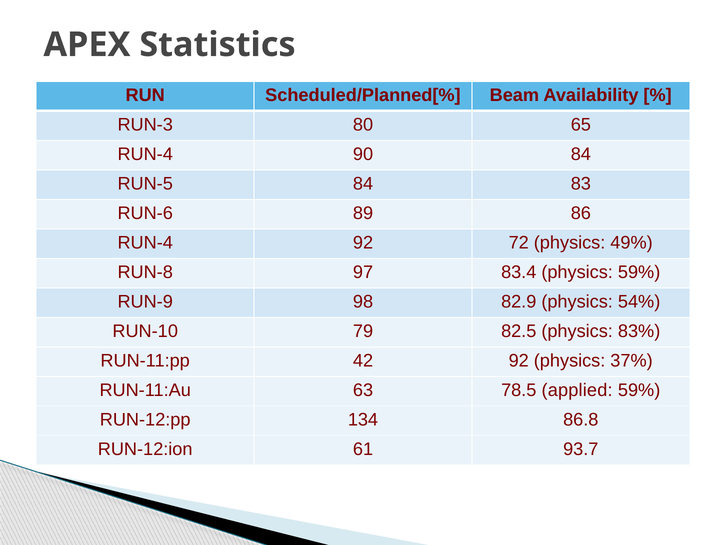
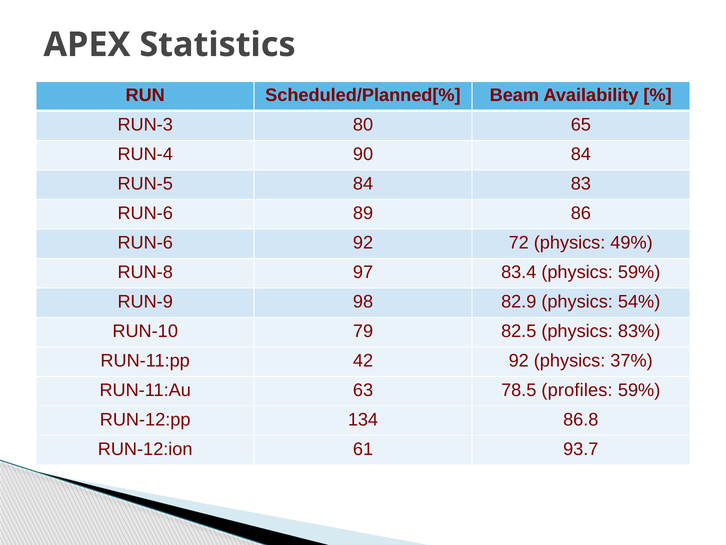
RUN-4 at (145, 243): RUN-4 -> RUN-6
applied: applied -> profiles
